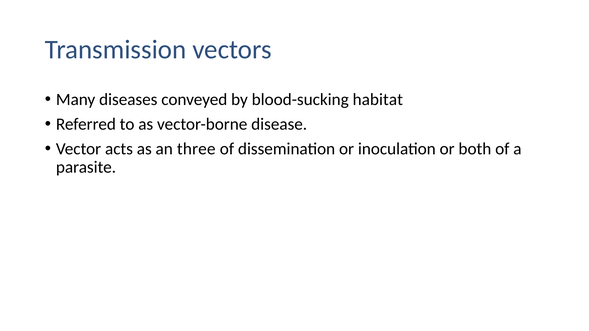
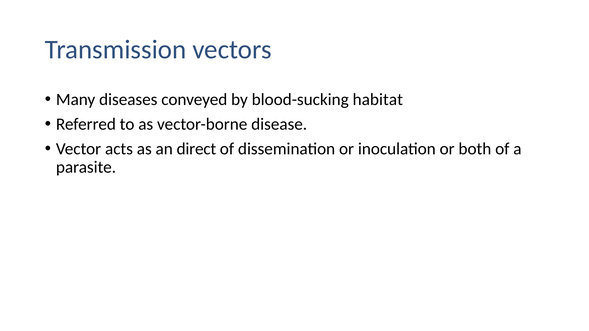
three: three -> direct
